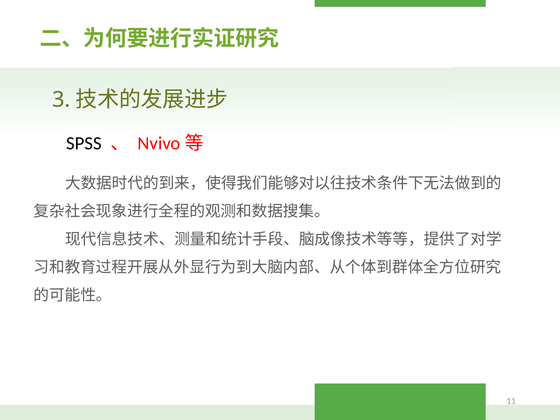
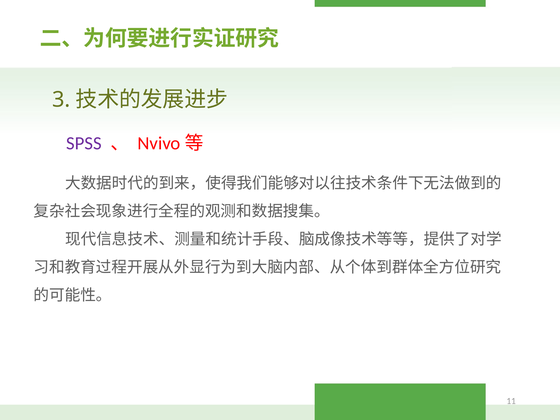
SPSS colour: black -> purple
